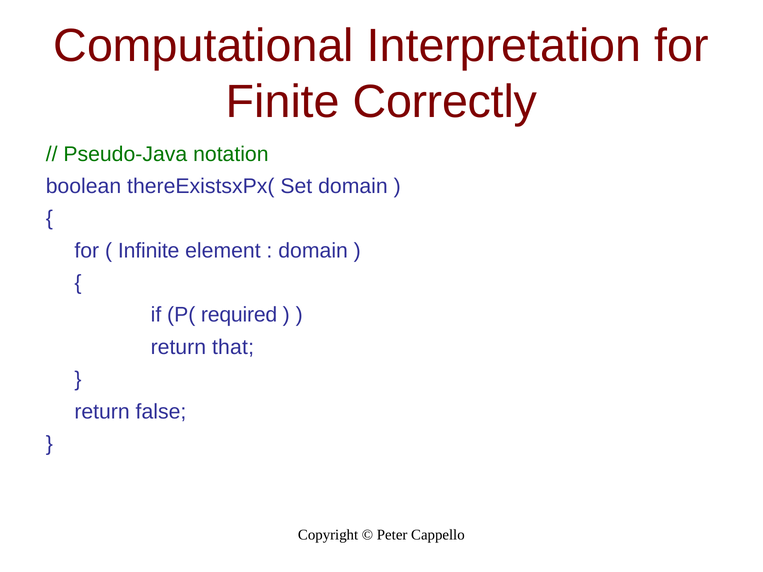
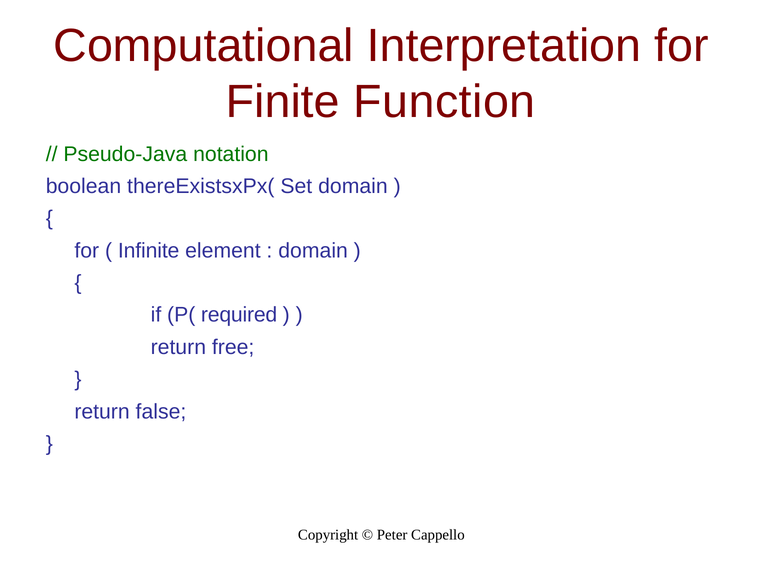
Correctly: Correctly -> Function
that: that -> free
